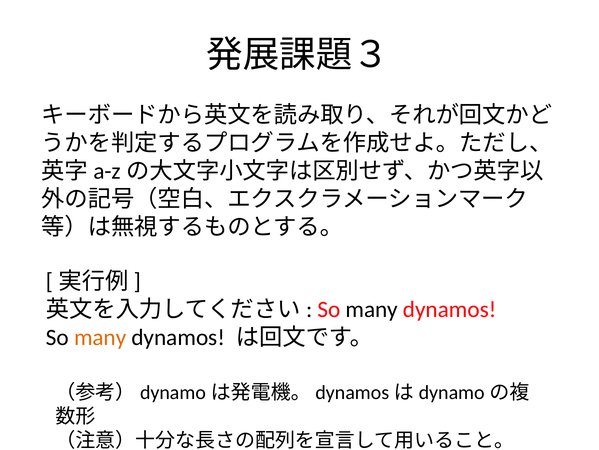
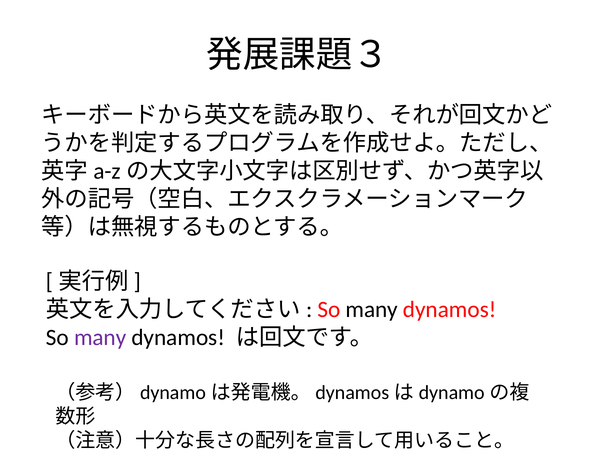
many at (100, 337) colour: orange -> purple
